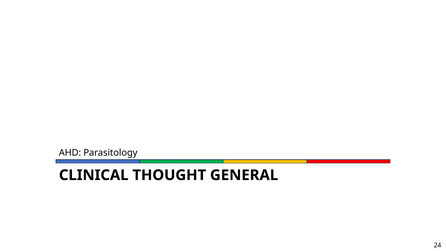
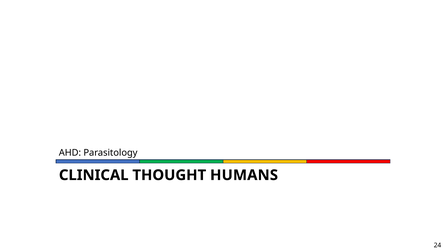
GENERAL: GENERAL -> HUMANS
